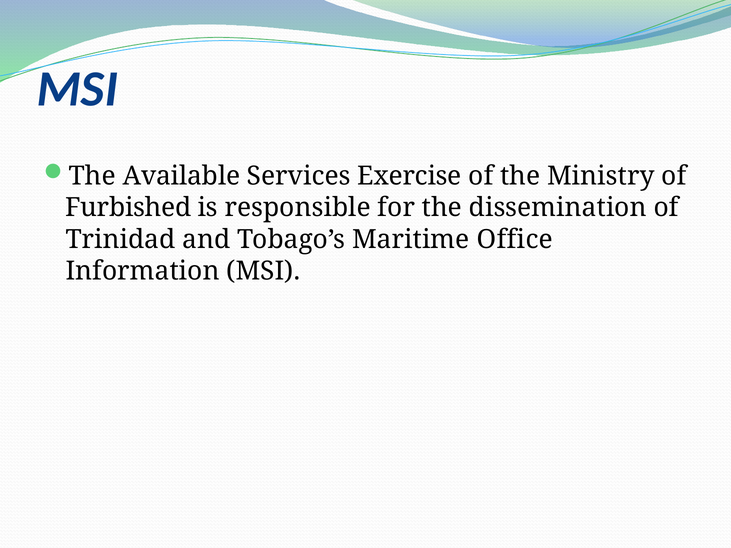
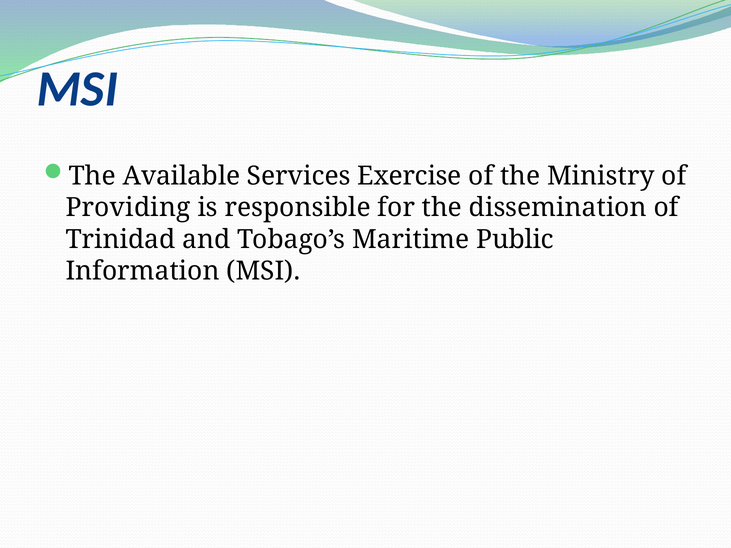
Furbished: Furbished -> Providing
Office: Office -> Public
